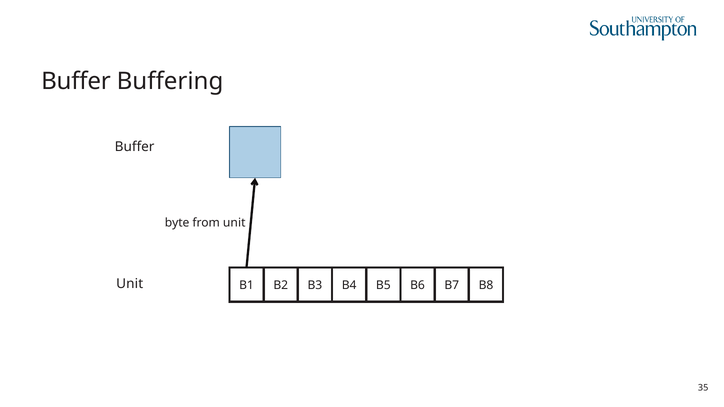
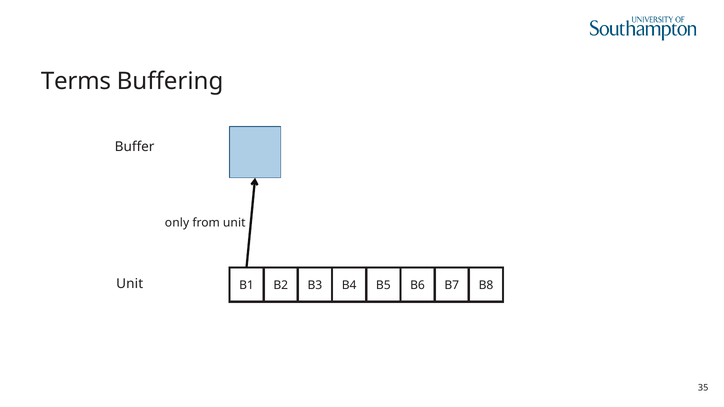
Buffer at (76, 81): Buffer -> Terms
byte: byte -> only
